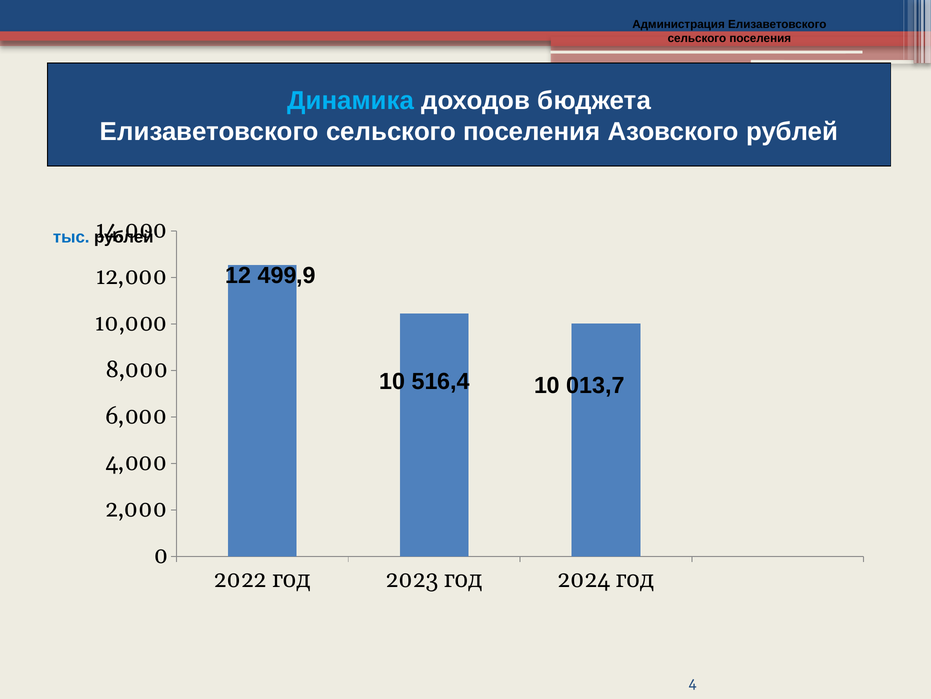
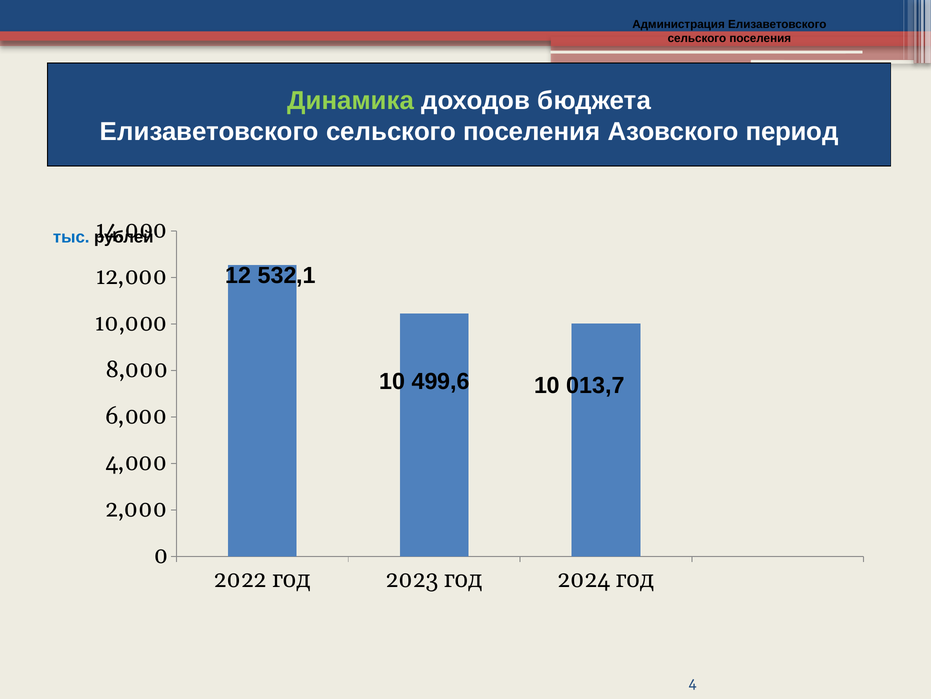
Динамика colour: light blue -> light green
Азовского рублей: рублей -> период
499,9: 499,9 -> 532,1
516,4: 516,4 -> 499,6
